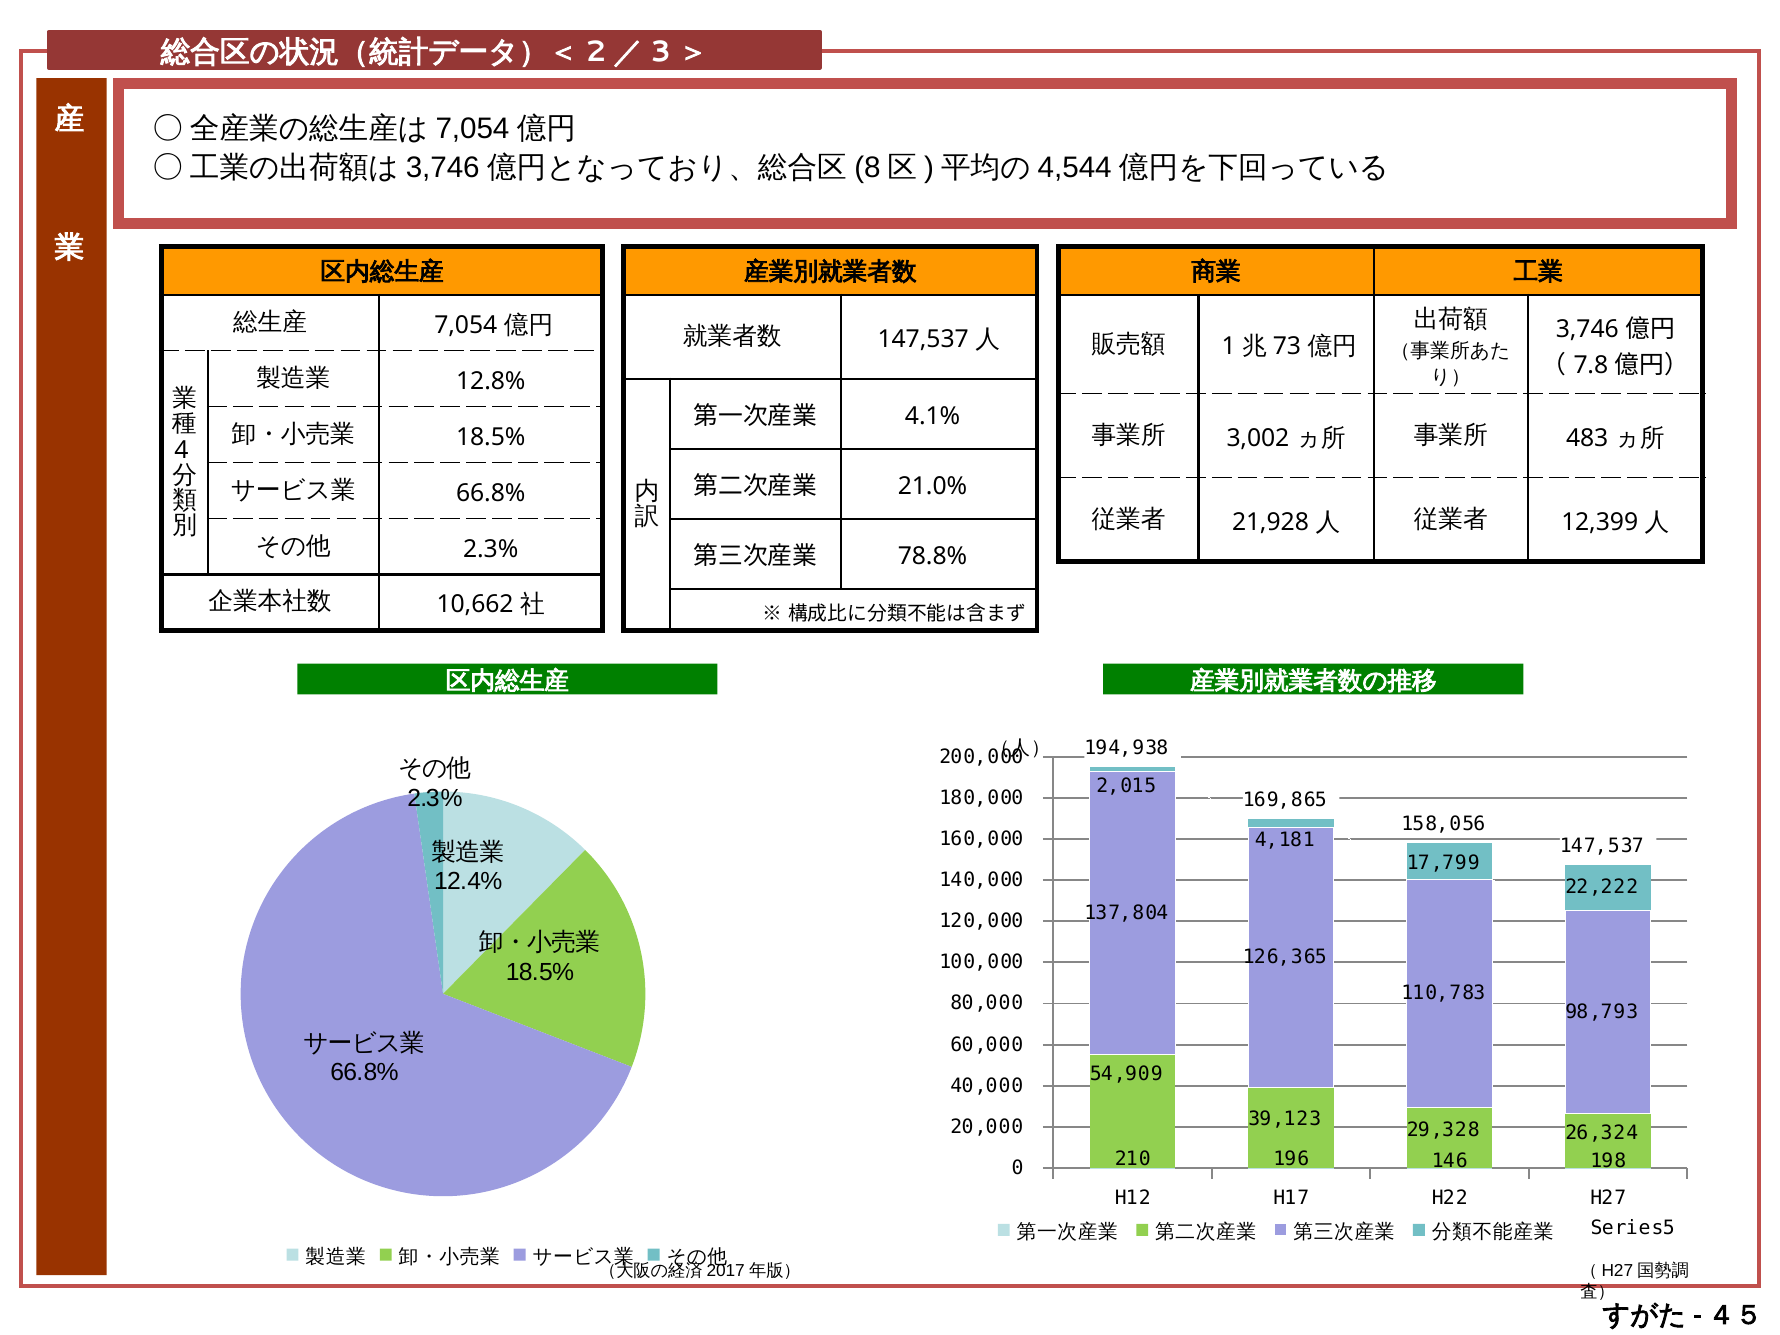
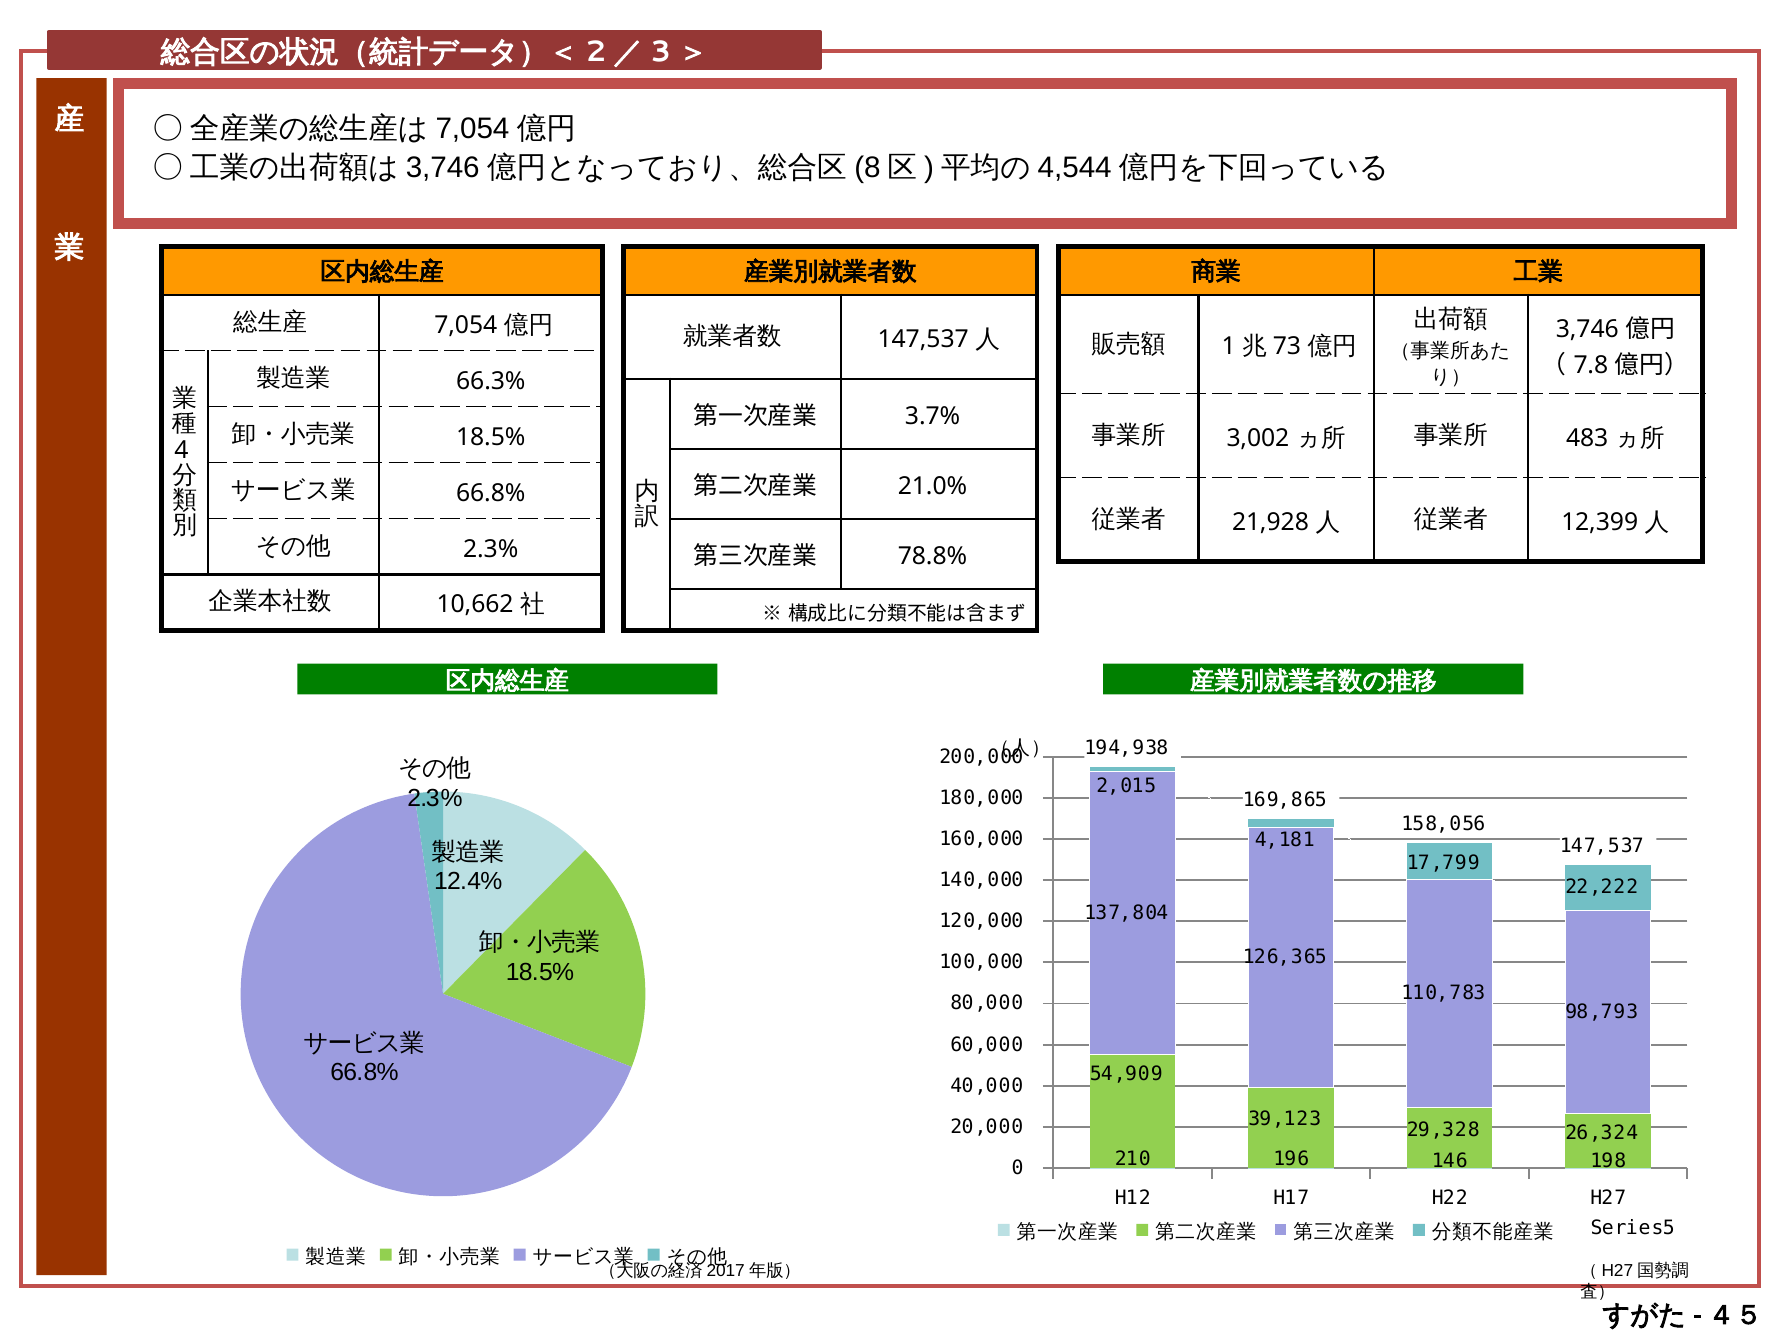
12.8%: 12.8% -> 66.3%
4.1%: 4.1% -> 3.7%
